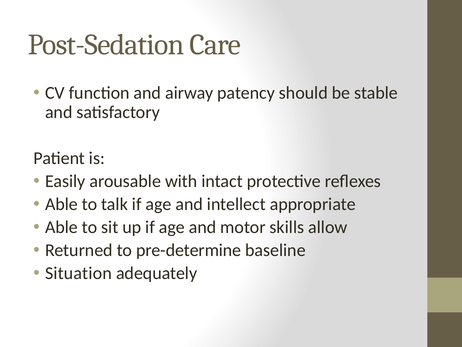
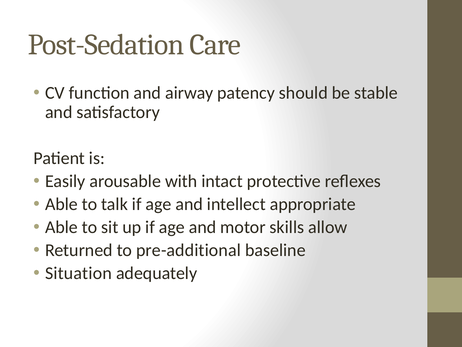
pre-determine: pre-determine -> pre-additional
